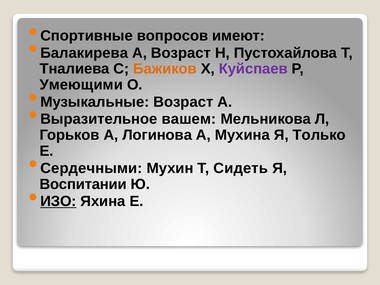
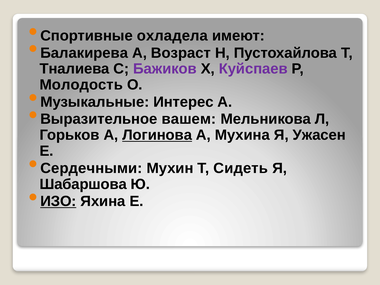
вопросов: вопросов -> охладела
Бажиков colour: orange -> purple
Умеющими: Умеющими -> Молодость
Музыкальные Возраст: Возраст -> Интерес
Логинова underline: none -> present
Только: Только -> Ужасен
Воспитании: Воспитании -> Шабаршова
